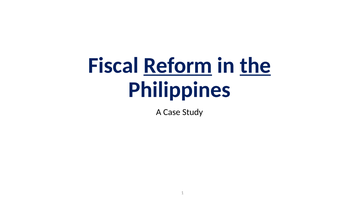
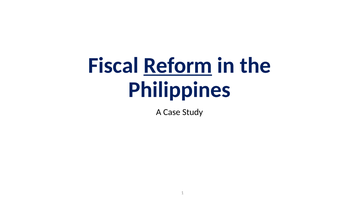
the underline: present -> none
